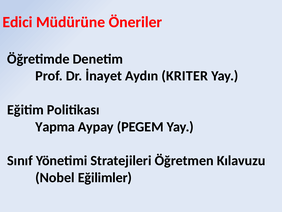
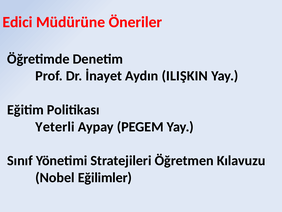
KRITER: KRITER -> ILIŞKIN
Yapma: Yapma -> Yeterli
